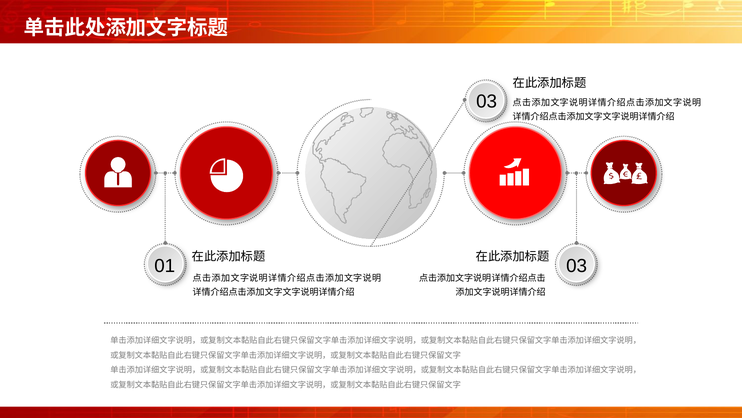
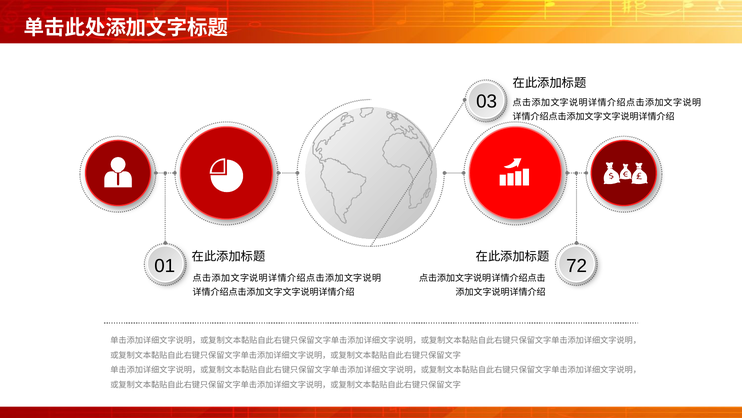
01 03: 03 -> 72
